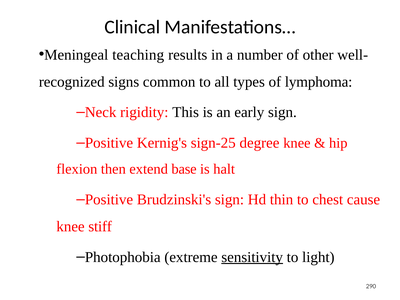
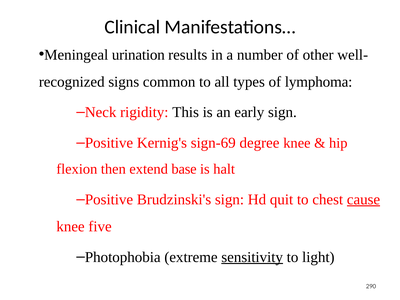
teaching: teaching -> urination
sign-25: sign-25 -> sign-69
thin: thin -> quit
cause underline: none -> present
stiff: stiff -> five
